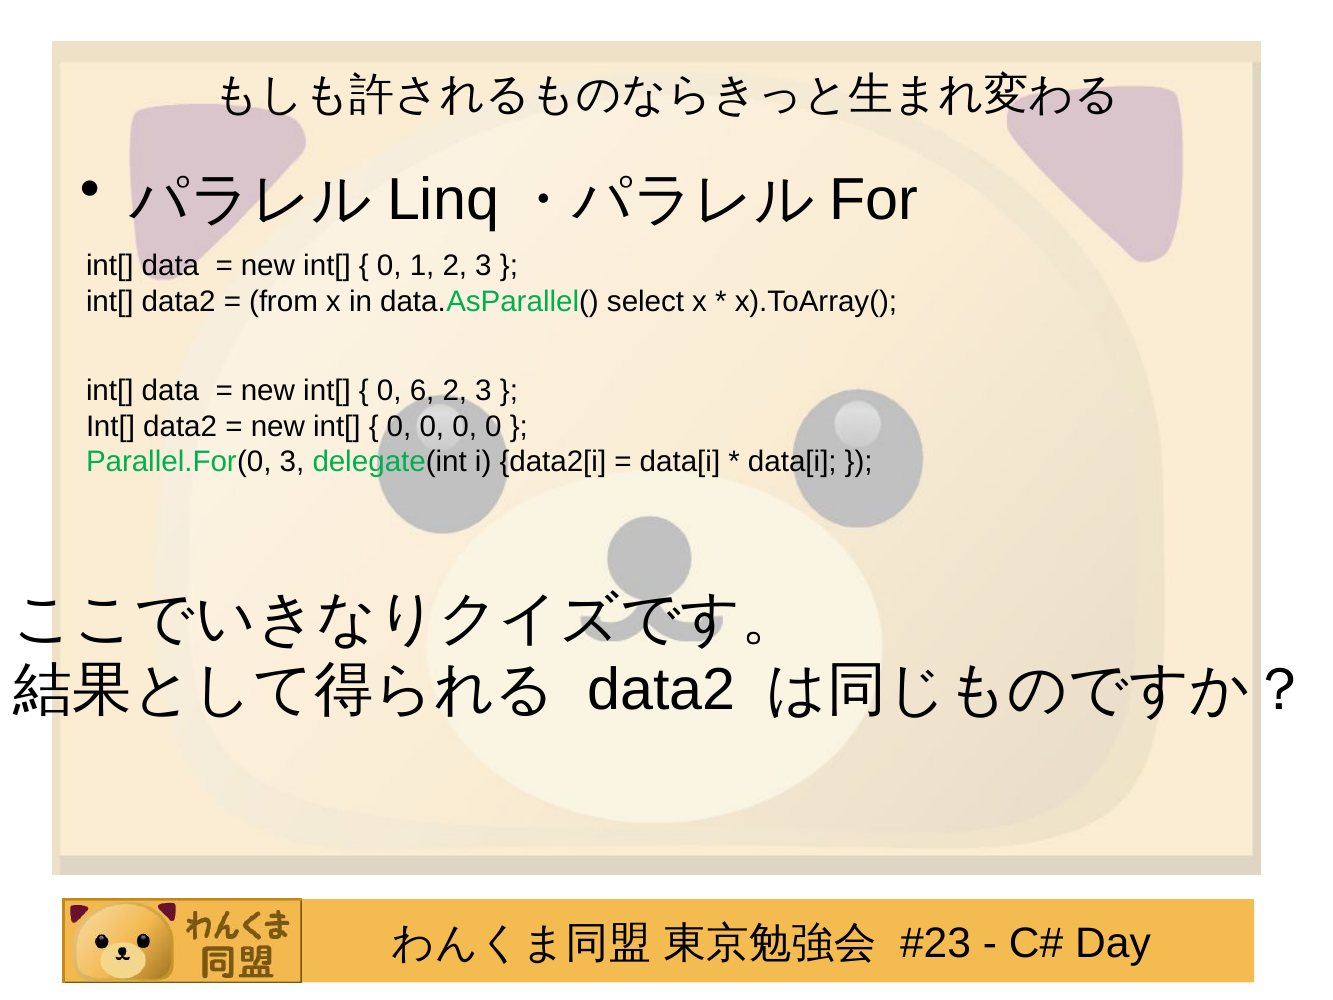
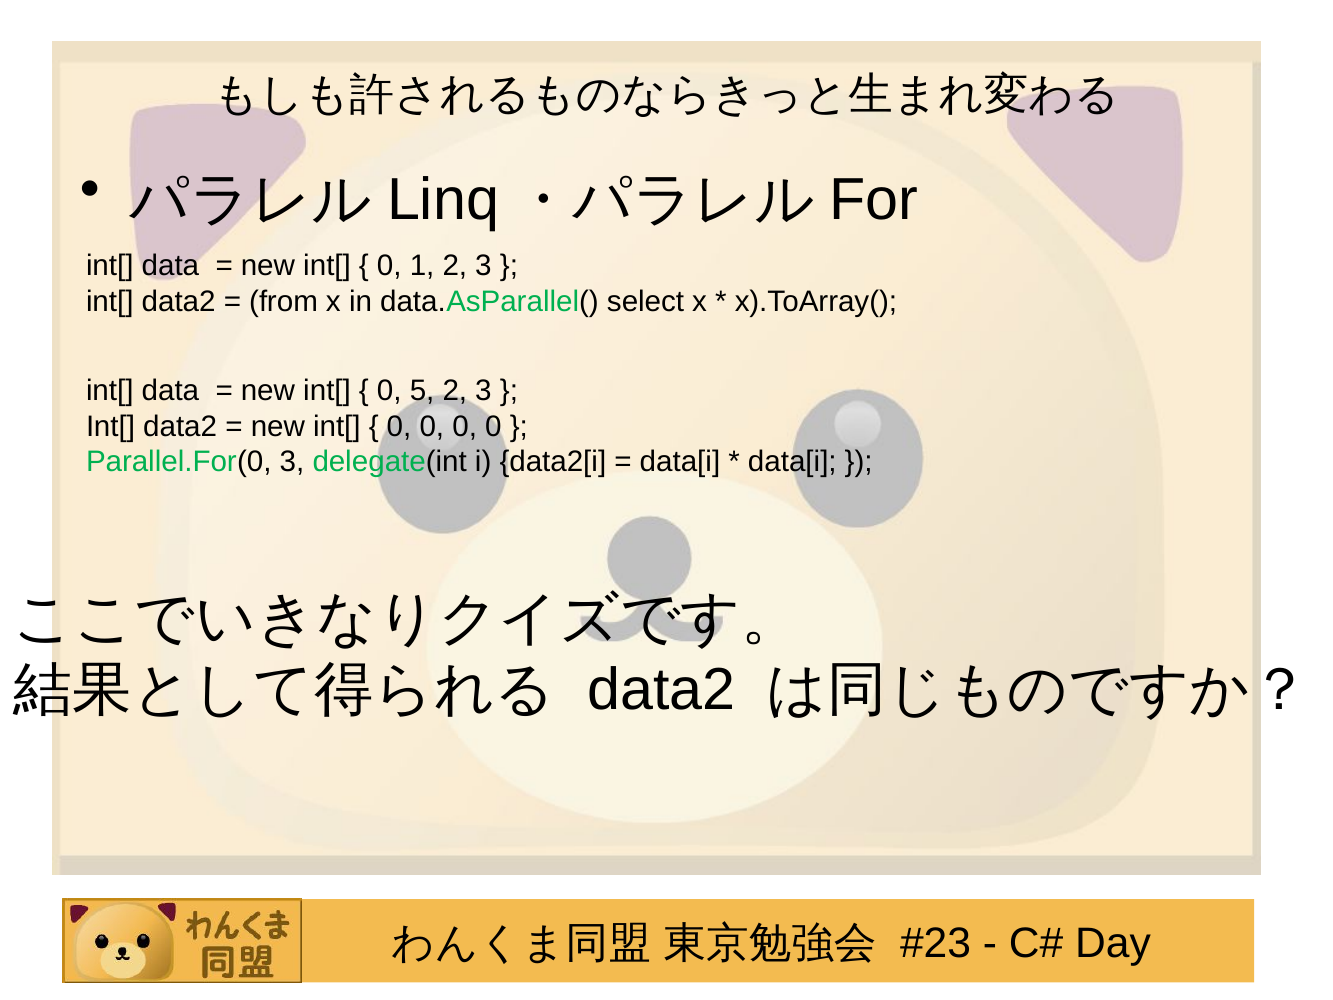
6: 6 -> 5
